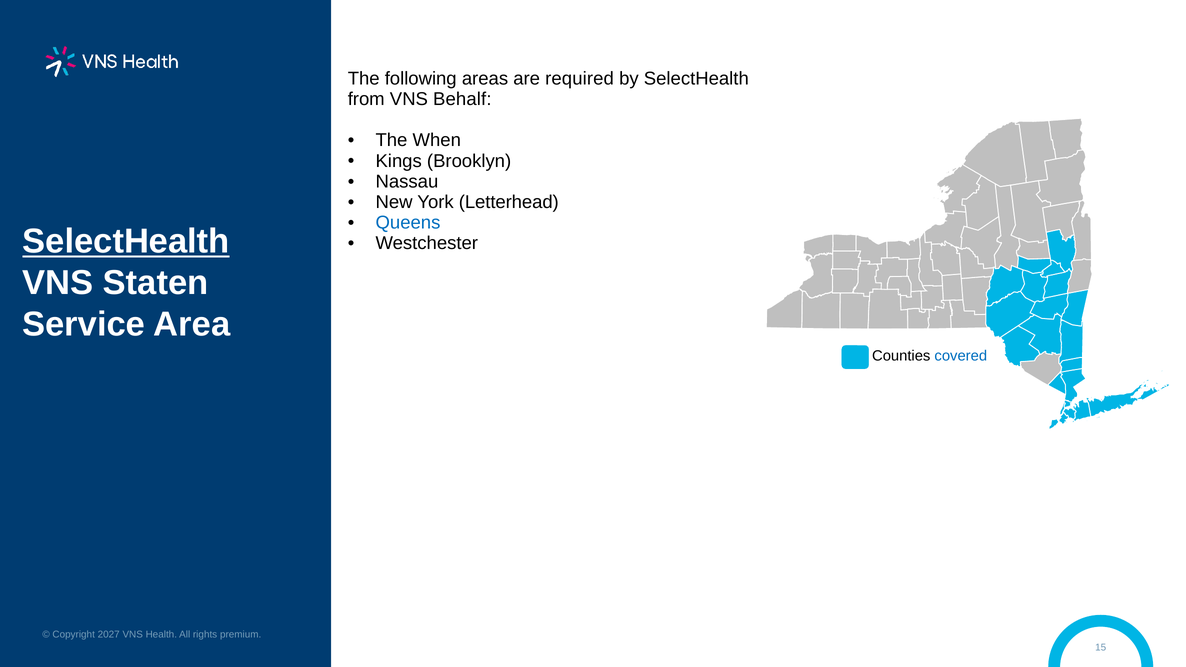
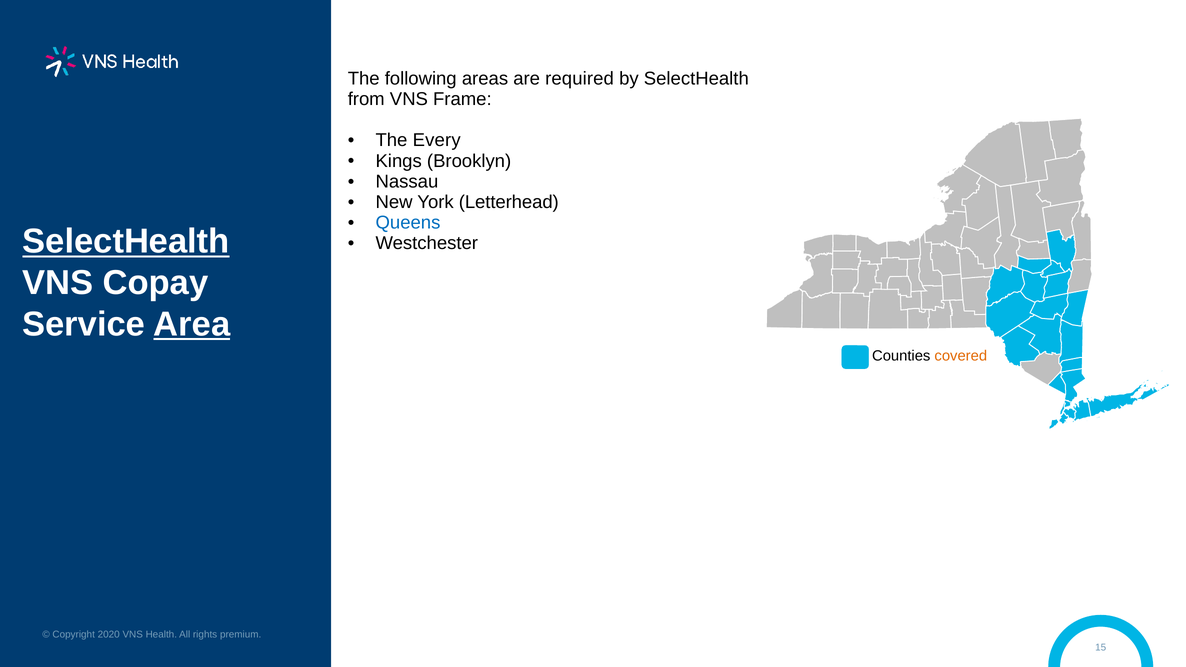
Behalf: Behalf -> Frame
When: When -> Every
Staten: Staten -> Copay
Area underline: none -> present
covered colour: blue -> orange
2027: 2027 -> 2020
